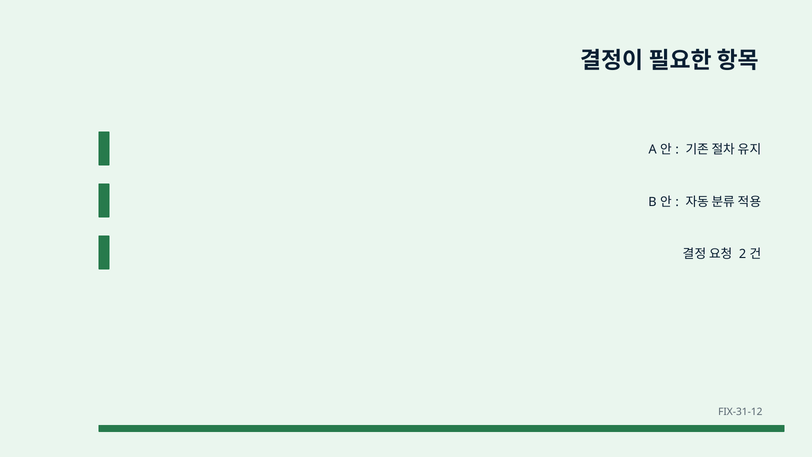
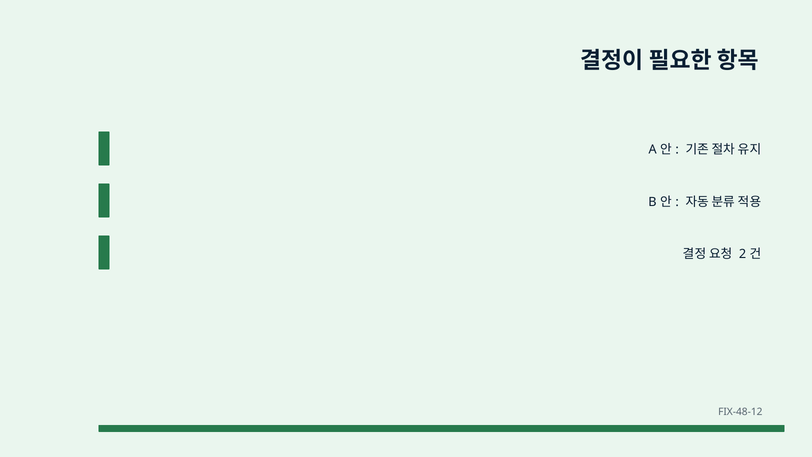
FIX-31-12: FIX-31-12 -> FIX-48-12
